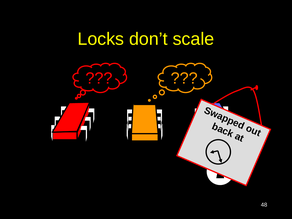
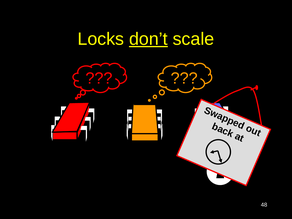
don’t underline: none -> present
